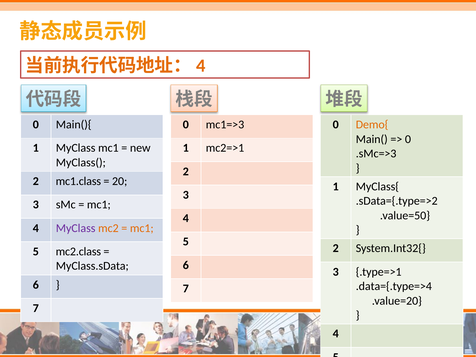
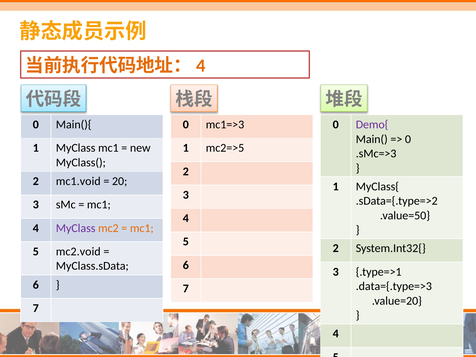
Demo{ colour: orange -> purple
mc2=>1: mc2=>1 -> mc2=>5
mc1.class: mc1.class -> mc1.void
mc2.class: mc2.class -> mc2.void
.data={.type=>4: .data={.type=>4 -> .data={.type=>3
